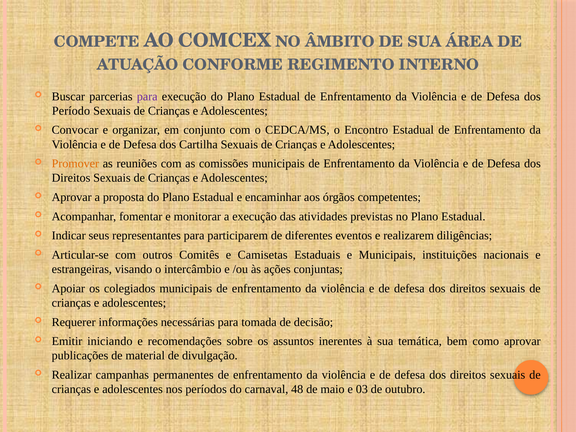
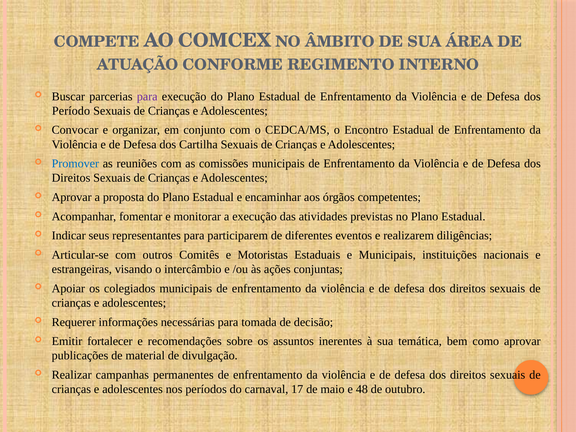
Promover colour: orange -> blue
Camisetas: Camisetas -> Motoristas
iniciando: iniciando -> fortalecer
48: 48 -> 17
03: 03 -> 48
